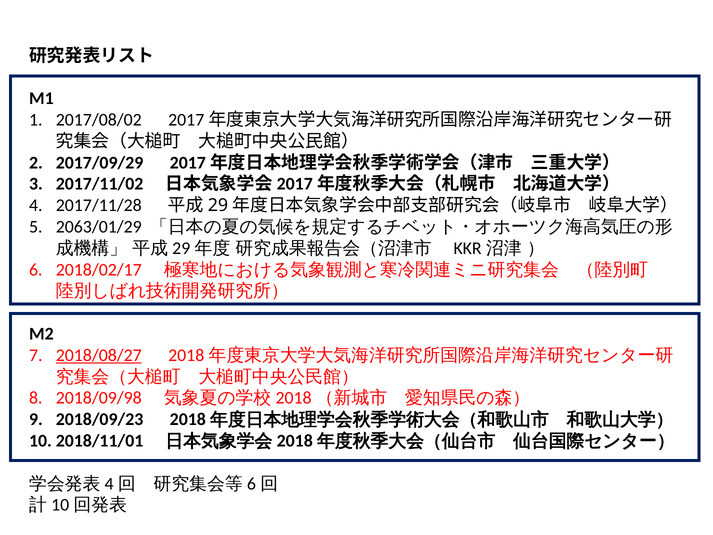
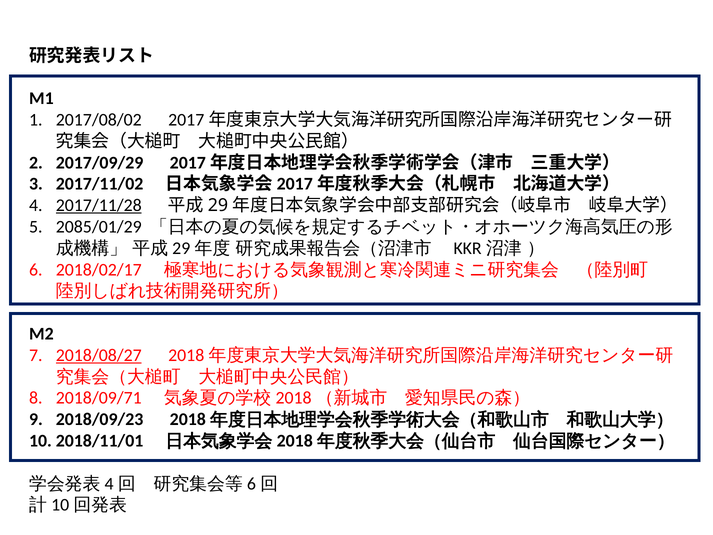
2017/11/28 underline: none -> present
2063/01/29: 2063/01/29 -> 2085/01/29
2018/09/98: 2018/09/98 -> 2018/09/71
